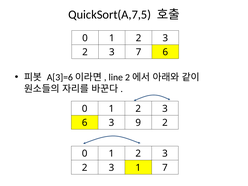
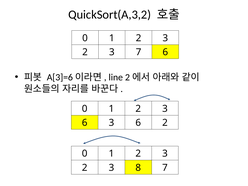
QuickSort(A,7,5: QuickSort(A,7,5 -> QuickSort(A,3,2
6 3 9: 9 -> 6
3 1: 1 -> 8
